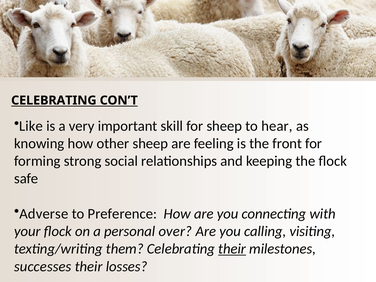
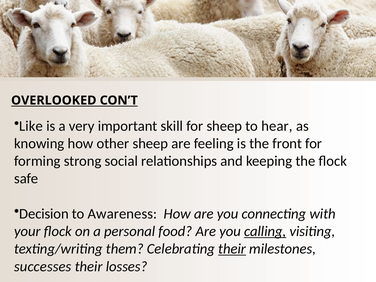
CELEBRATING at (54, 100): CELEBRATING -> OVERLOOKED
Adverse: Adverse -> Decision
Preference: Preference -> Awareness
over: over -> food
calling underline: none -> present
